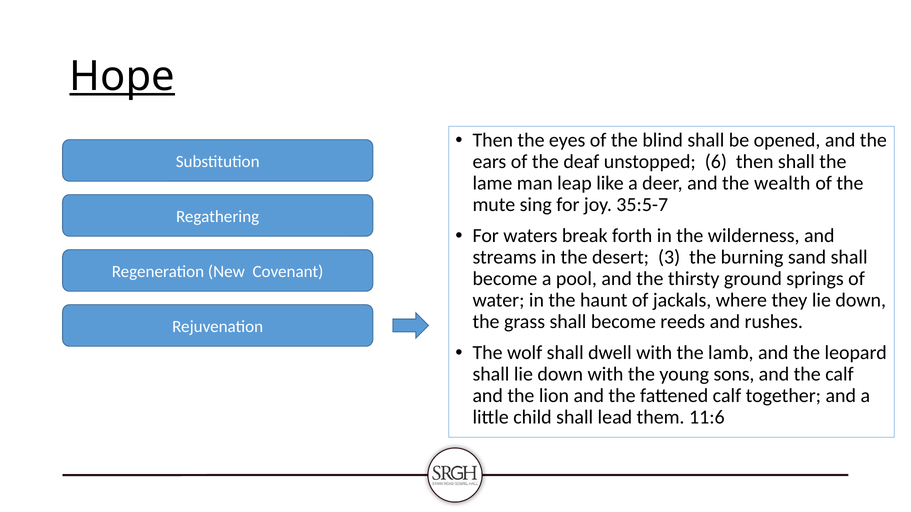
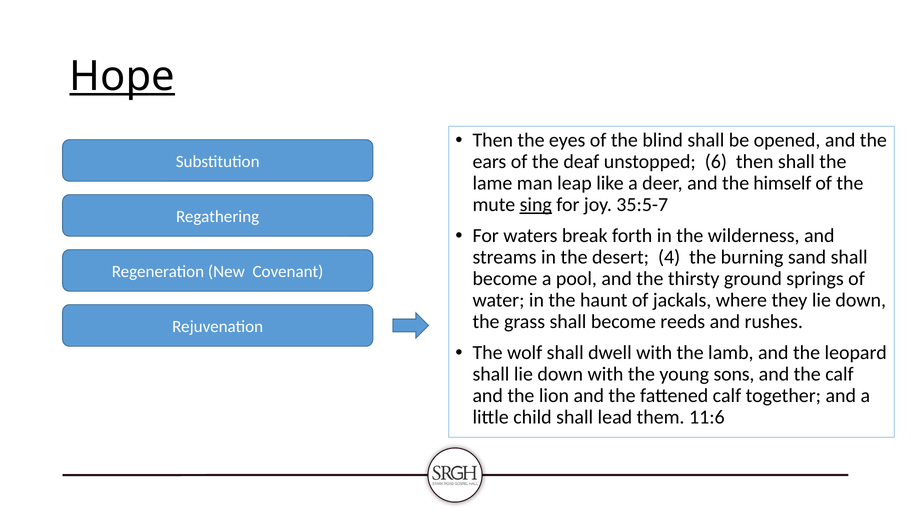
wealth: wealth -> himself
sing underline: none -> present
3: 3 -> 4
